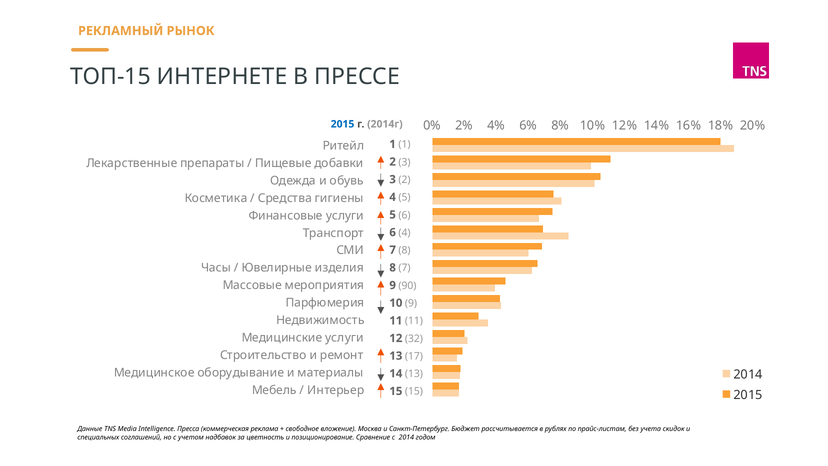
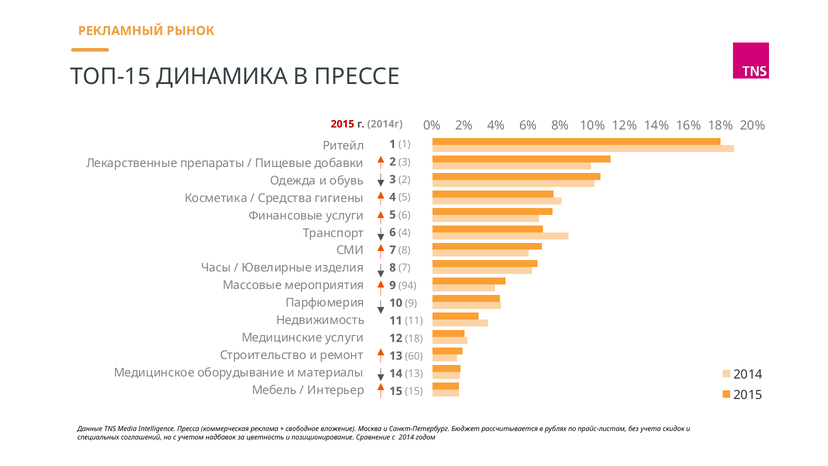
ИНТЕРНЕТЕ: ИНТЕРНЕТЕ -> ДИНАМИКА
2015 at (343, 124) colour: blue -> red
90: 90 -> 94
32: 32 -> 18
17: 17 -> 60
